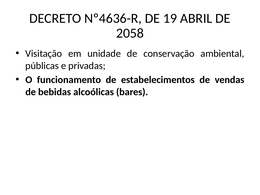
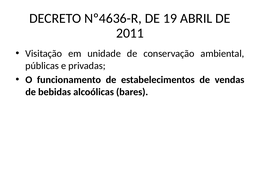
2058: 2058 -> 2011
